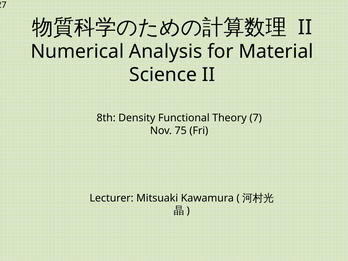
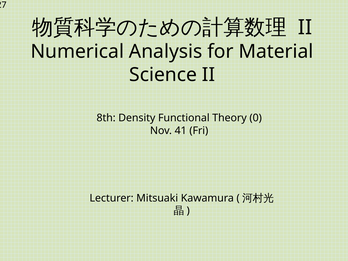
7: 7 -> 0
75: 75 -> 41
